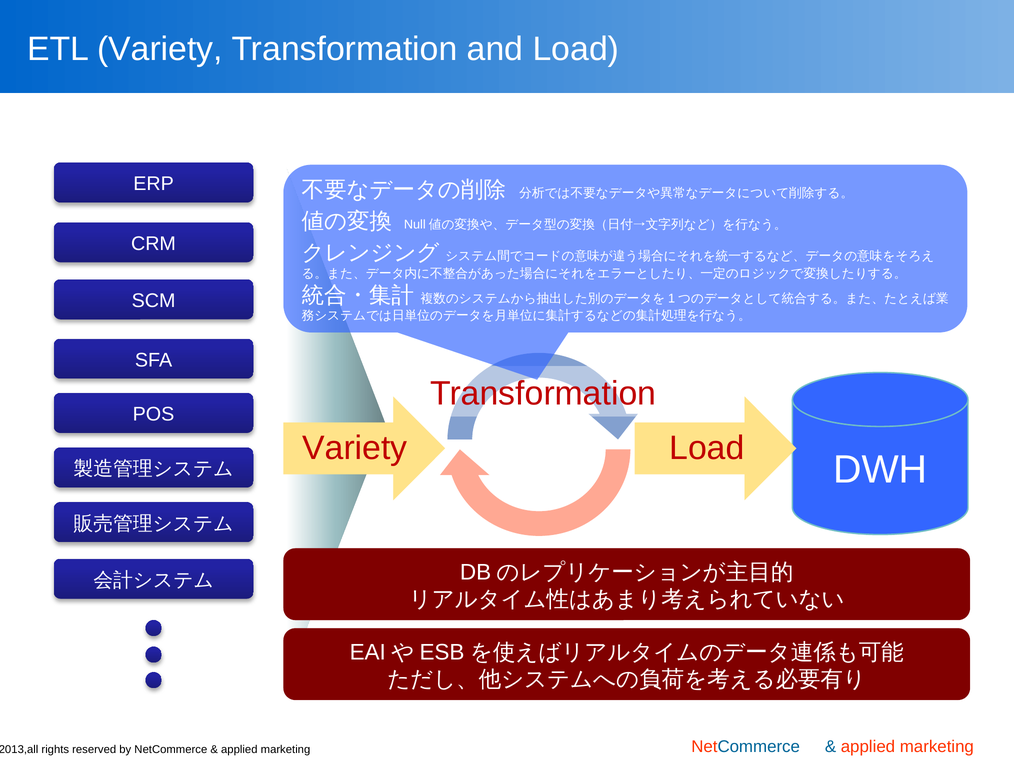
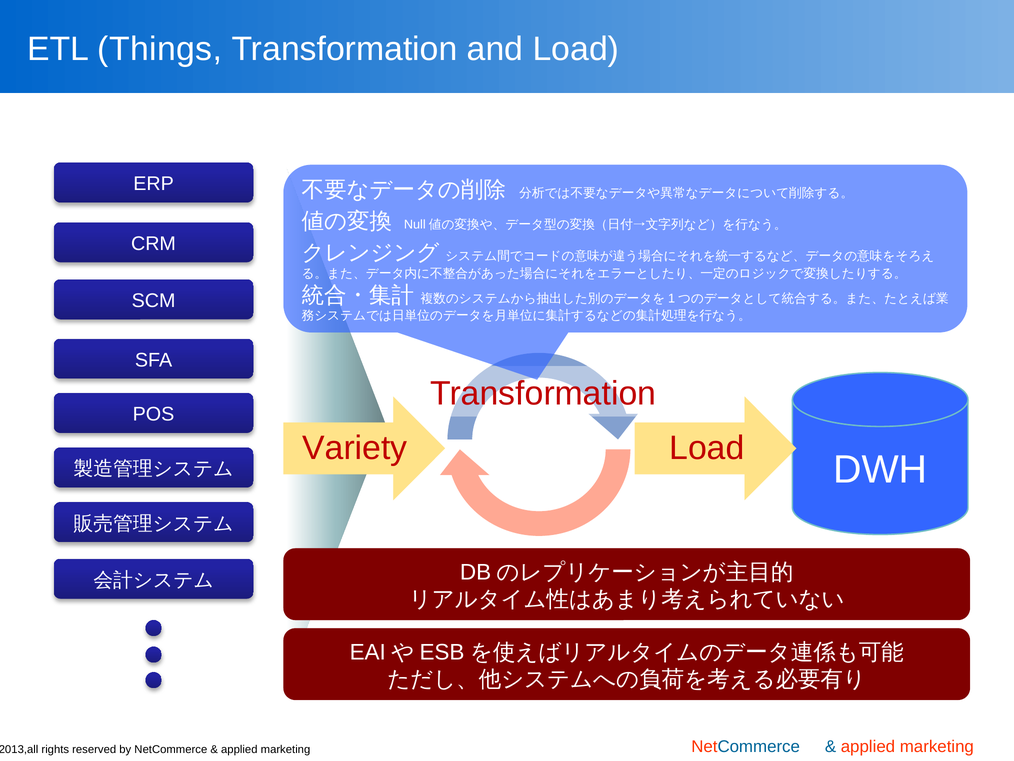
ETL Variety: Variety -> Things
